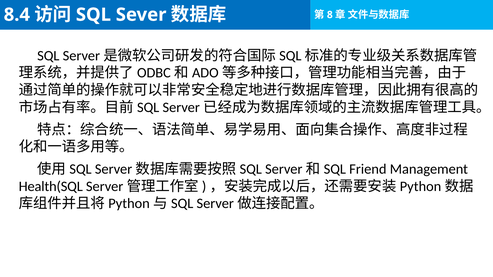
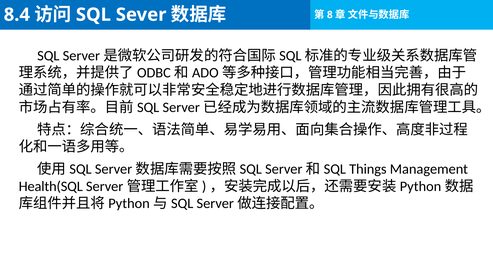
Friend: Friend -> Things
